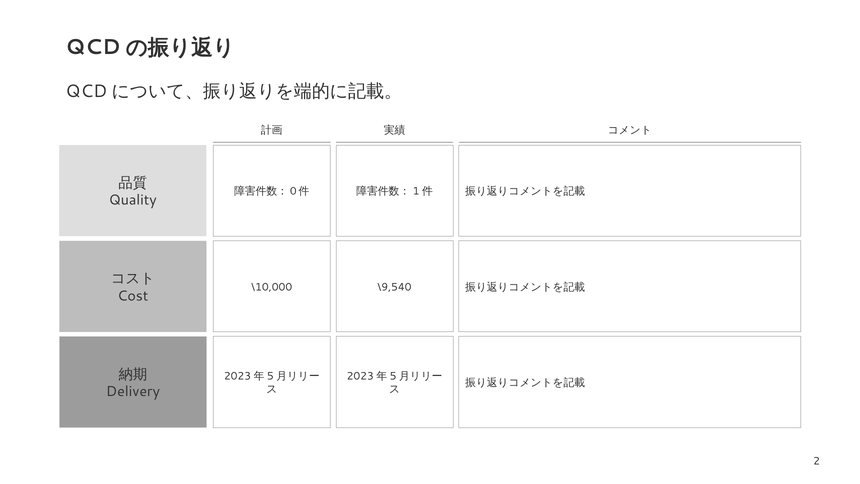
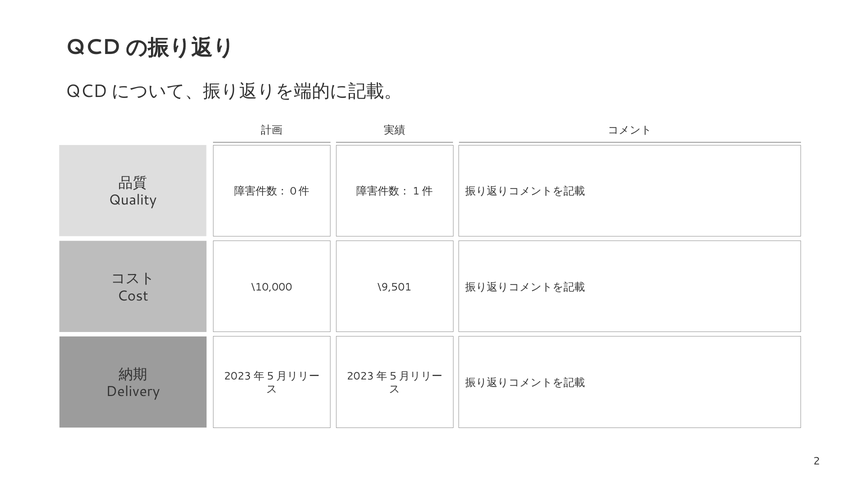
\9,540: \9,540 -> \9,501
